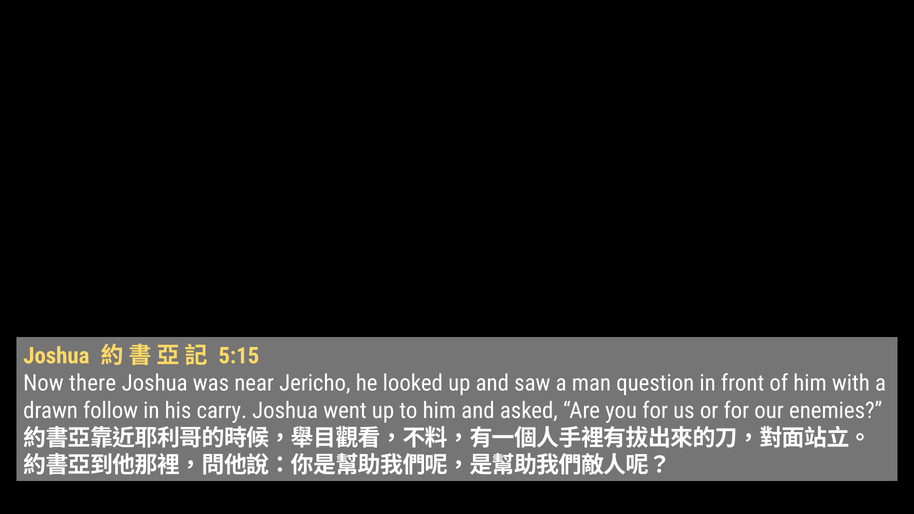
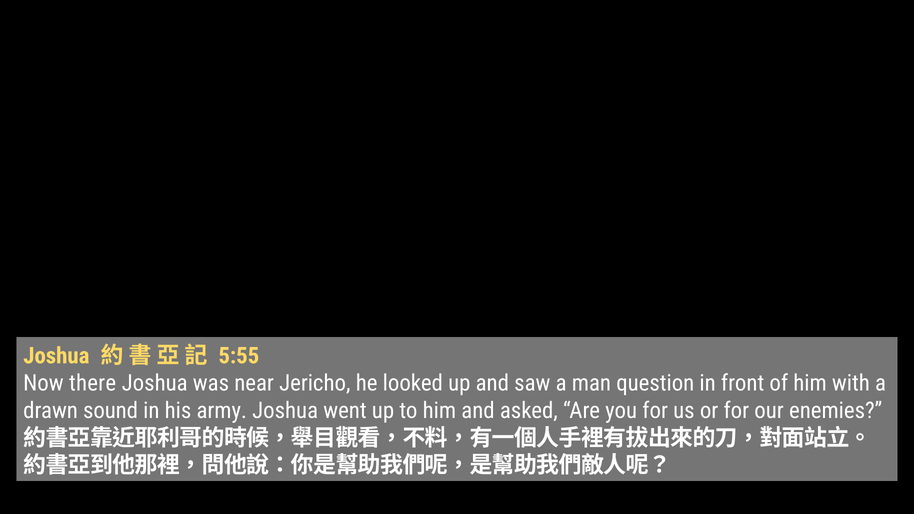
5:15: 5:15 -> 5:55
follow: follow -> sound
carry: carry -> army
